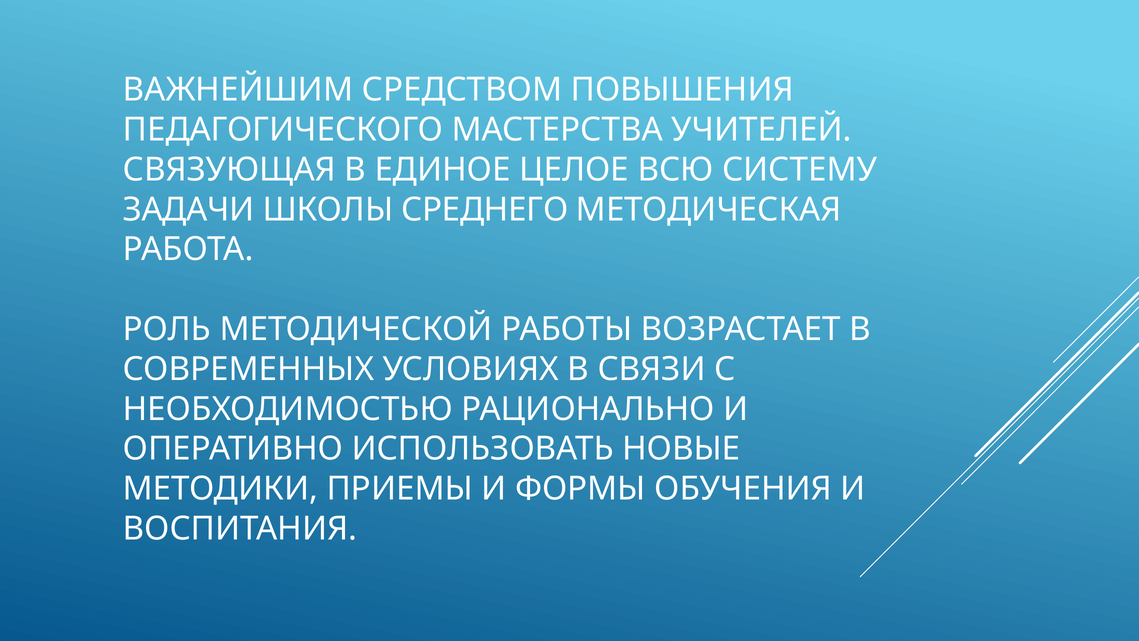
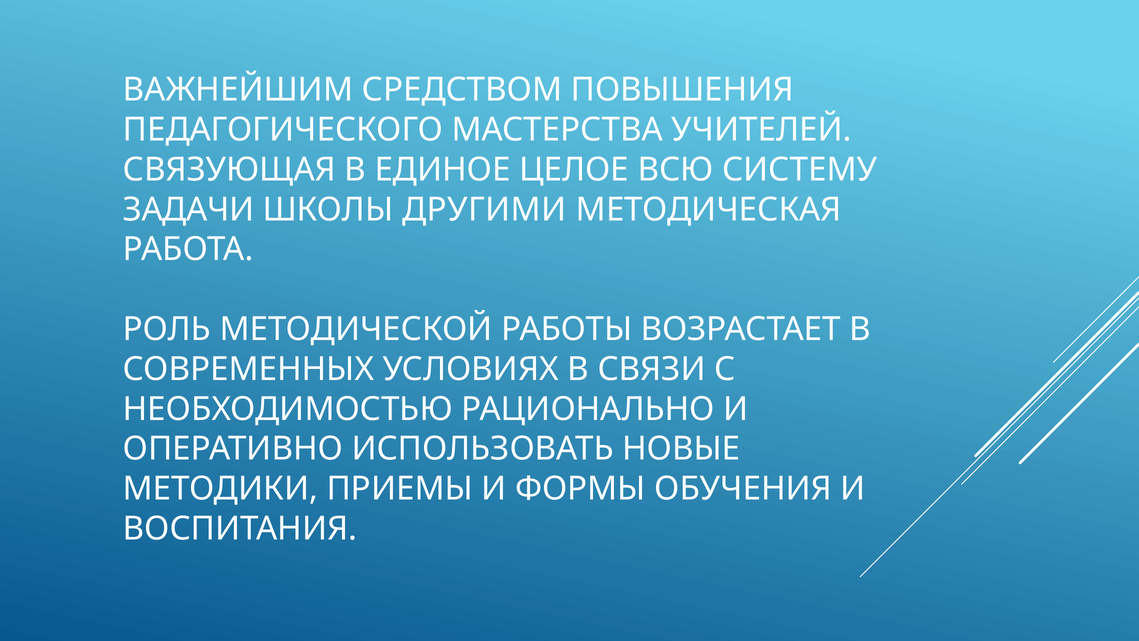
СРЕДНЕГО: СРЕДНЕГО -> ДРУГИМИ
